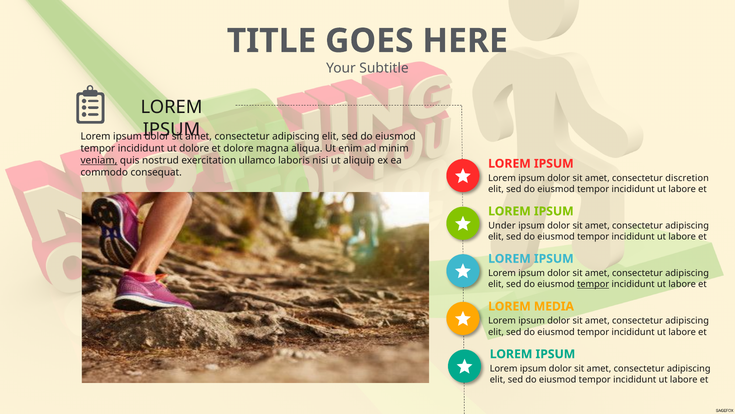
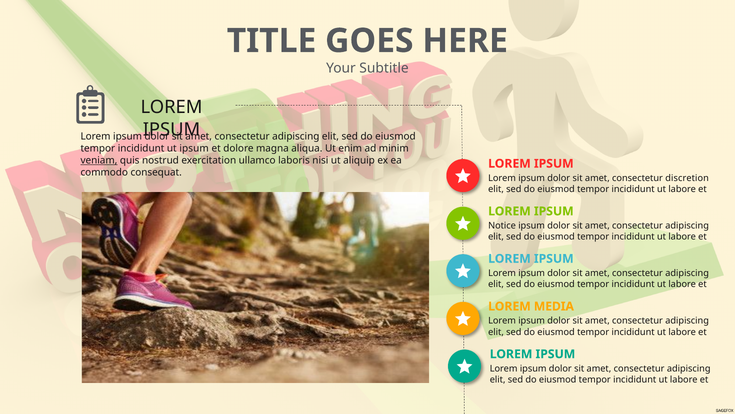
ut dolore: dolore -> ipsum
Under: Under -> Notice
tempor at (593, 284) underline: present -> none
